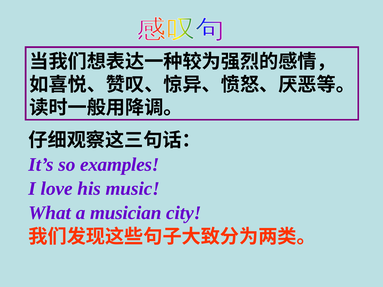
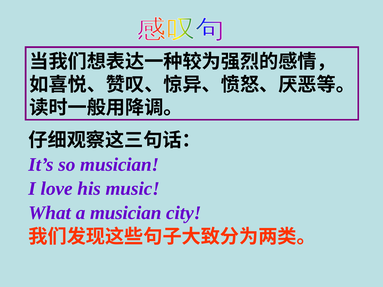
so examples: examples -> musician
